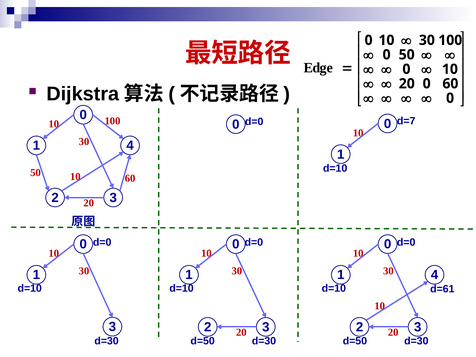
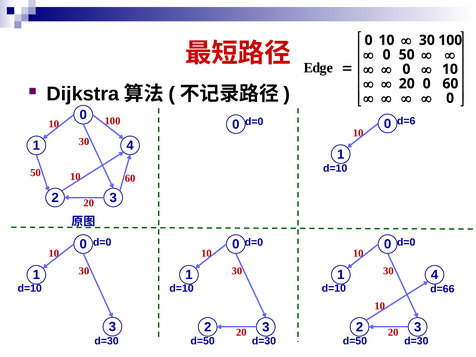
d=7: d=7 -> d=6
d=61: d=61 -> d=66
